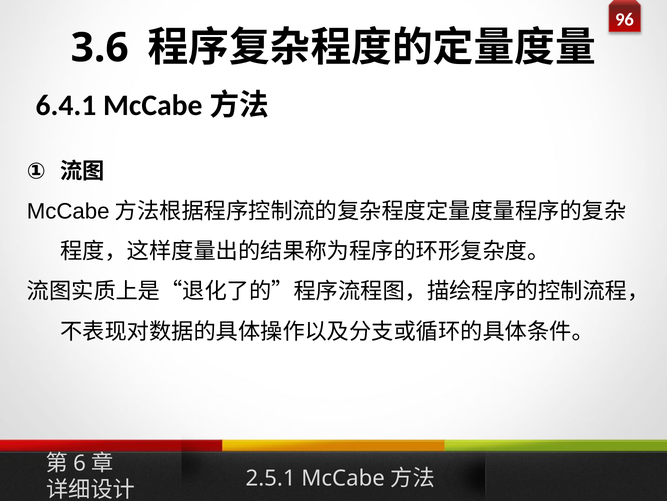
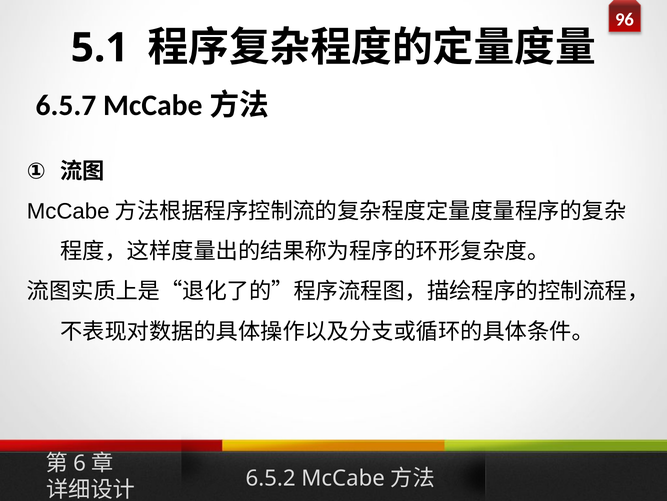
3.6: 3.6 -> 5.1
6.4.1: 6.4.1 -> 6.5.7
2.5.1: 2.5.1 -> 6.5.2
